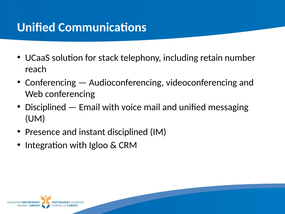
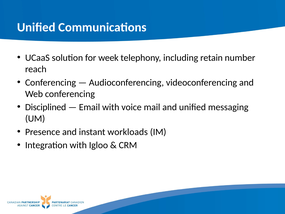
stack: stack -> week
instant disciplined: disciplined -> workloads
